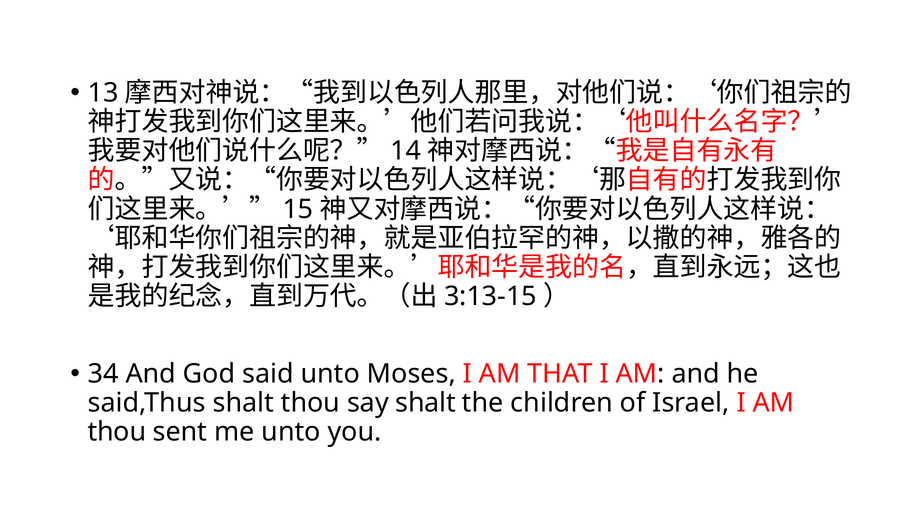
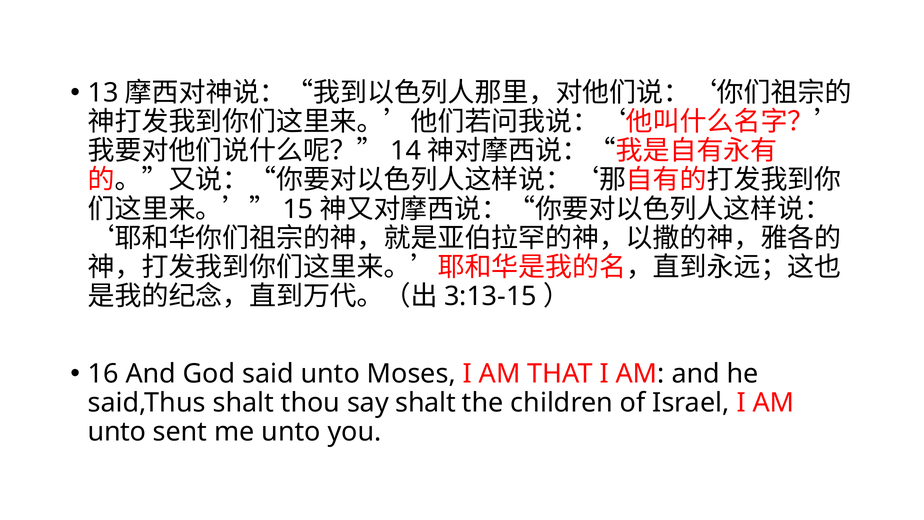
34: 34 -> 16
thou at (117, 432): thou -> unto
